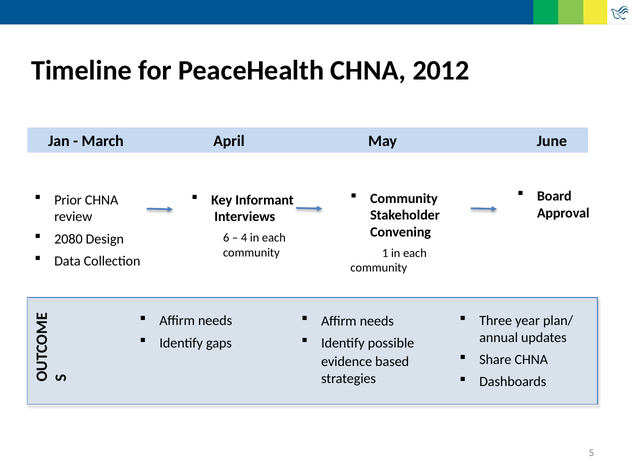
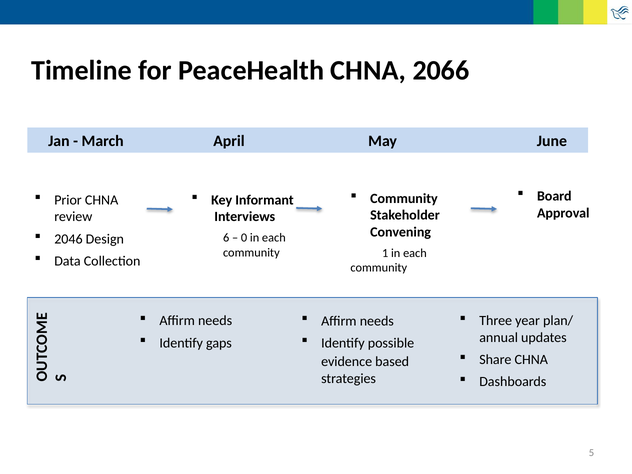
2012: 2012 -> 2066
2080: 2080 -> 2046
4: 4 -> 0
